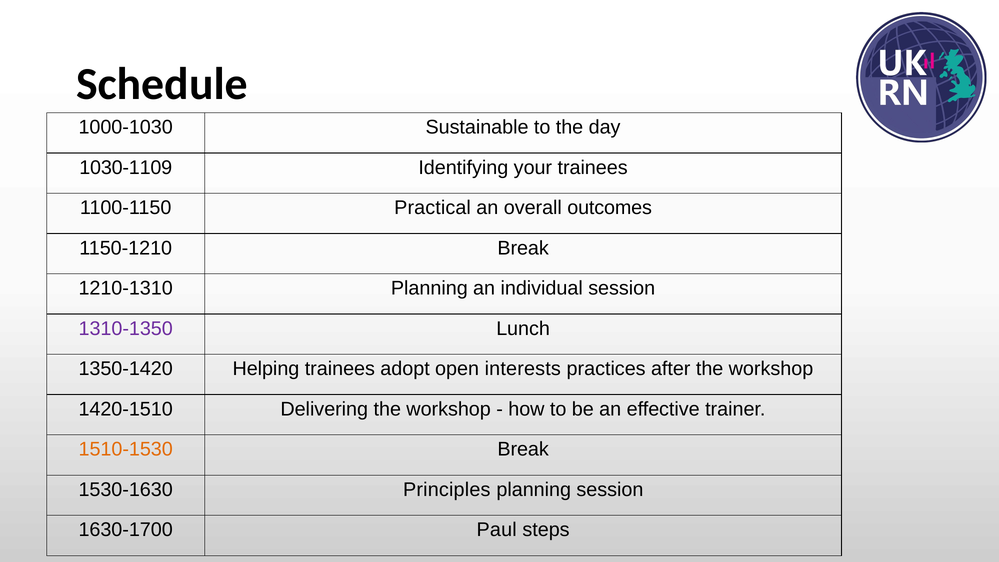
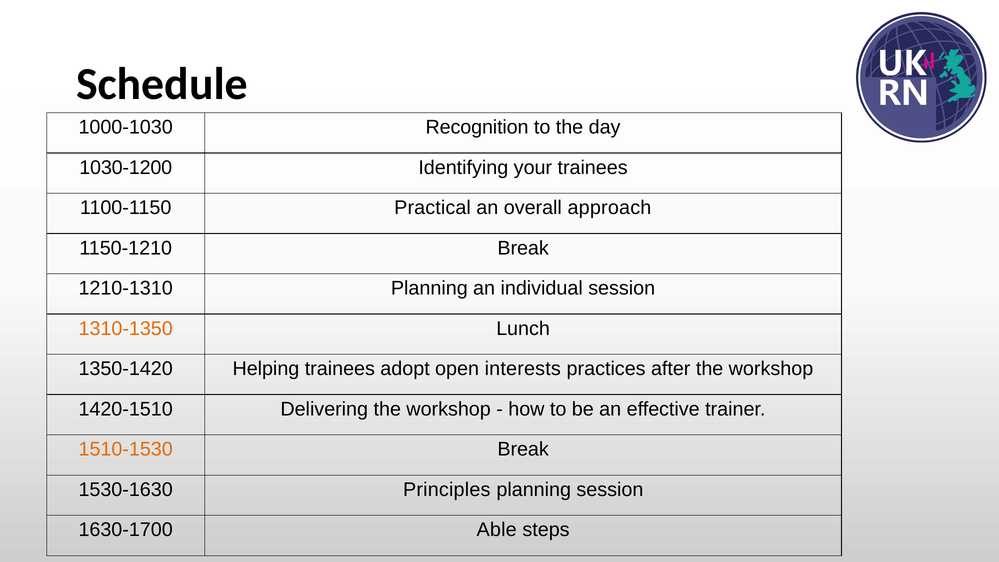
Sustainable: Sustainable -> Recognition
1030-1109: 1030-1109 -> 1030-1200
outcomes: outcomes -> approach
1310-1350 colour: purple -> orange
Paul: Paul -> Able
